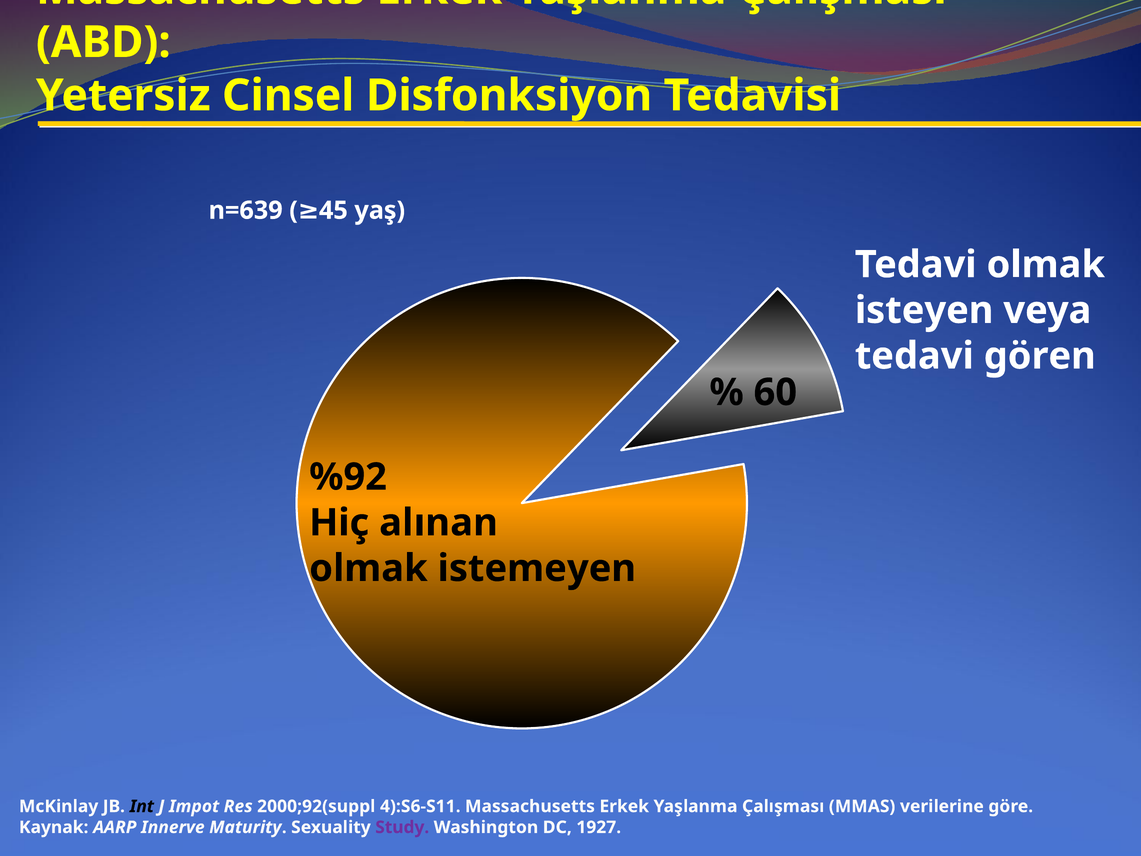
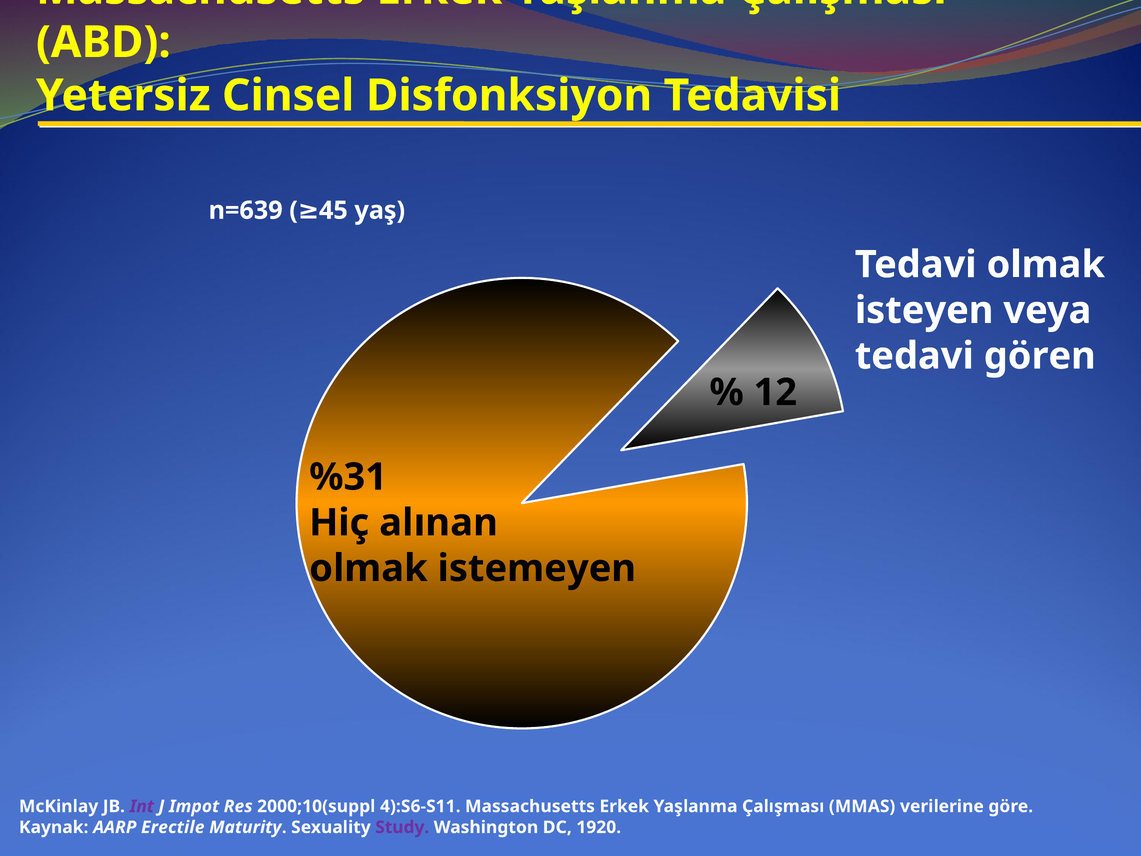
60: 60 -> 12
%92: %92 -> %31
Int colour: black -> purple
2000;92(suppl: 2000;92(suppl -> 2000;10(suppl
Innerve: Innerve -> Erectile
1927: 1927 -> 1920
